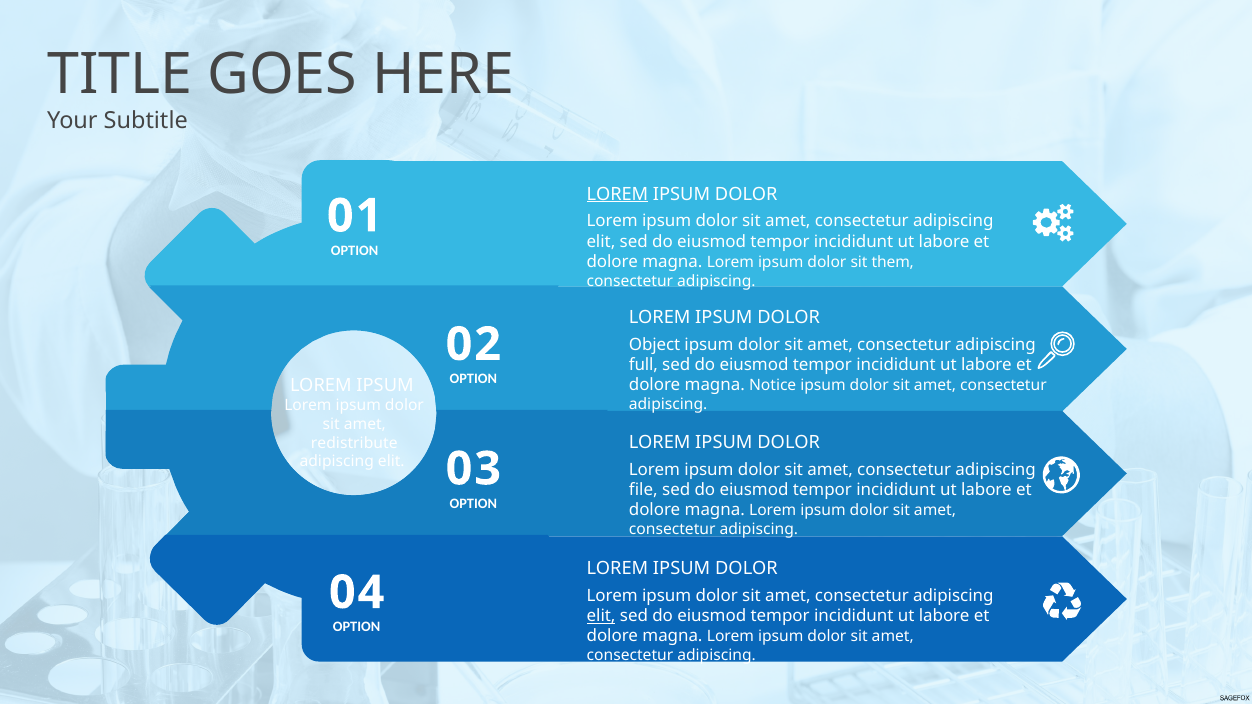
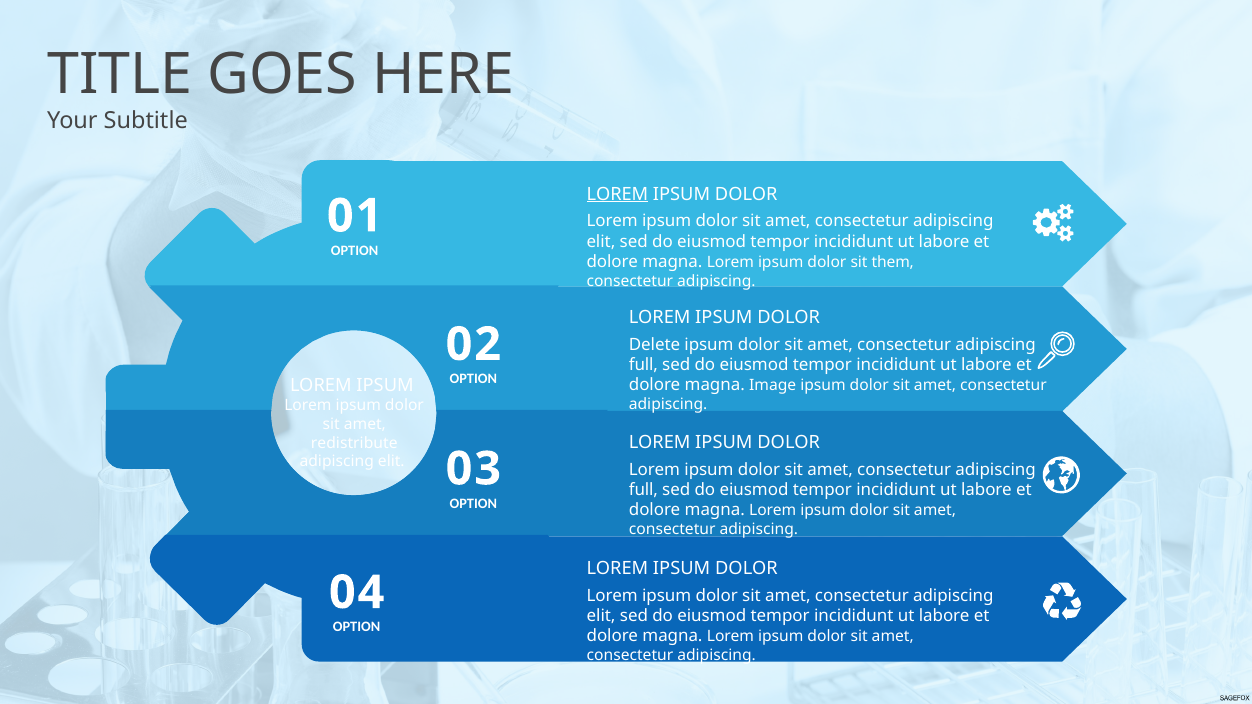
Object: Object -> Delete
Notice: Notice -> Image
file at (643, 490): file -> full
elit at (601, 616) underline: present -> none
